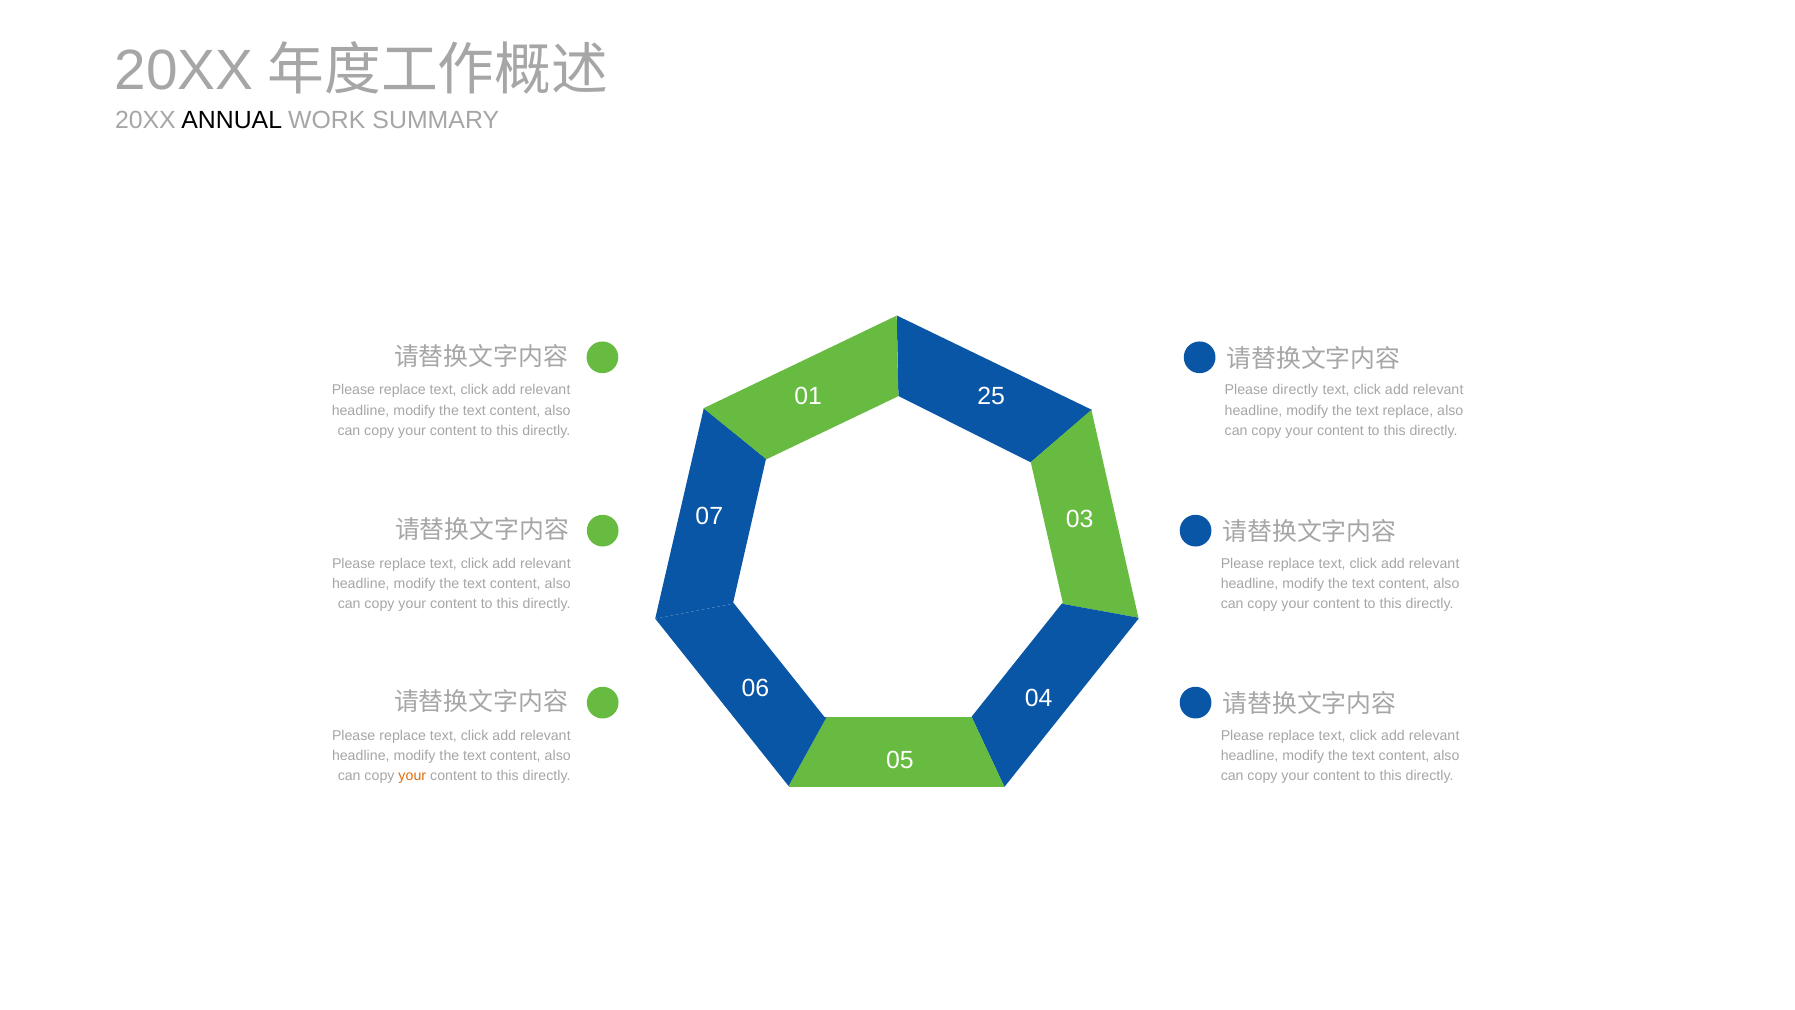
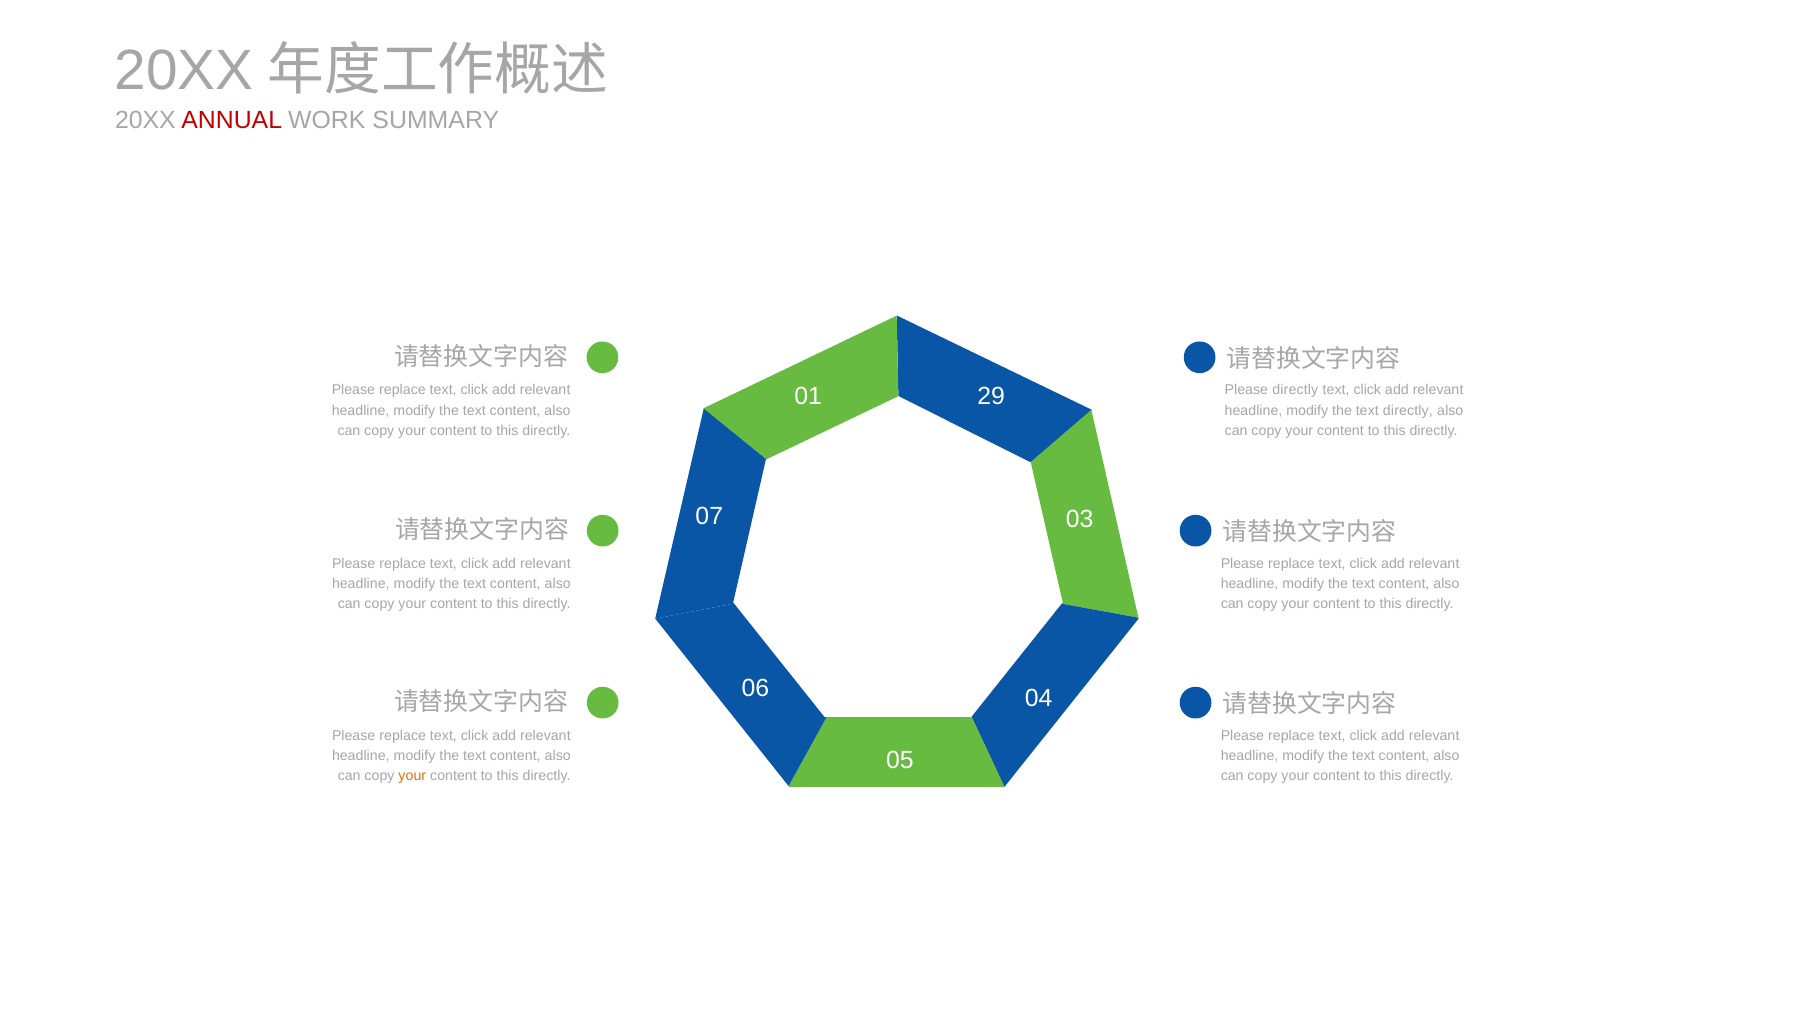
ANNUAL colour: black -> red
25: 25 -> 29
text replace: replace -> directly
